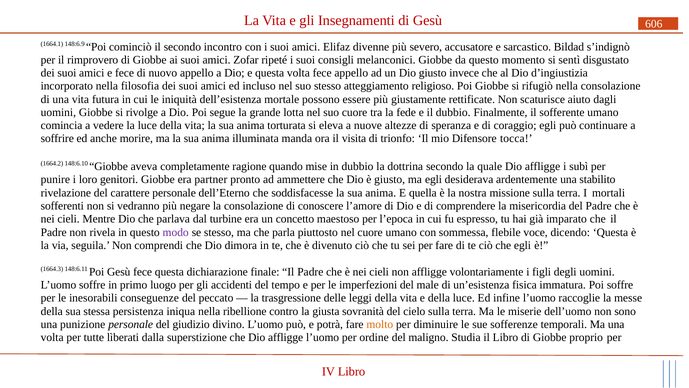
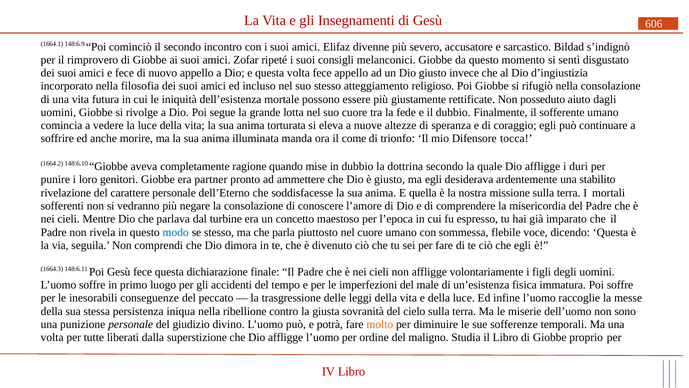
scaturisce: scaturisce -> posseduto
visita: visita -> come
subì: subì -> duri
modo colour: purple -> blue
